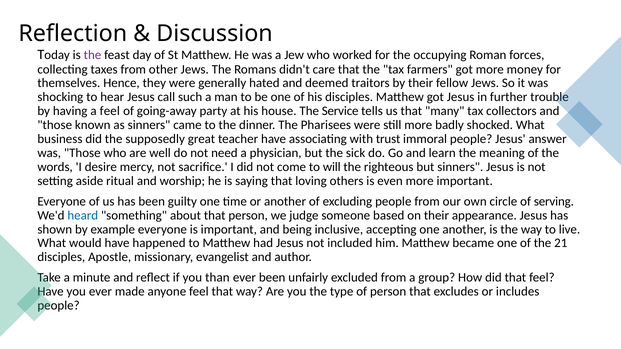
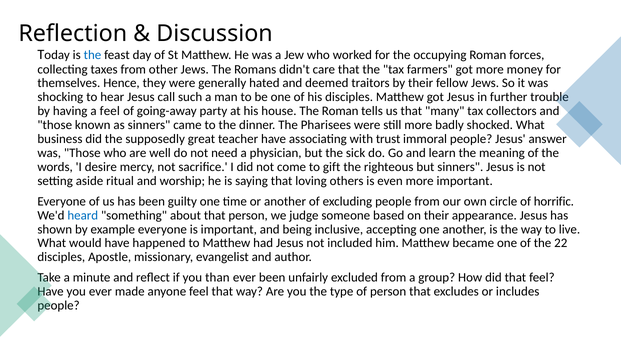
the at (92, 55) colour: purple -> blue
The Service: Service -> Roman
will: will -> gift
serving: serving -> horrific
21: 21 -> 22
